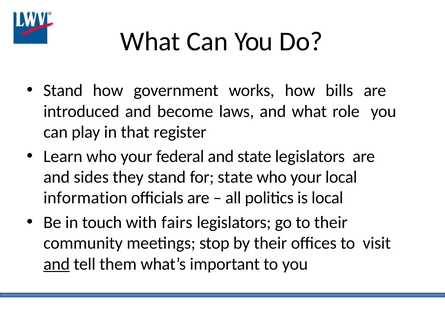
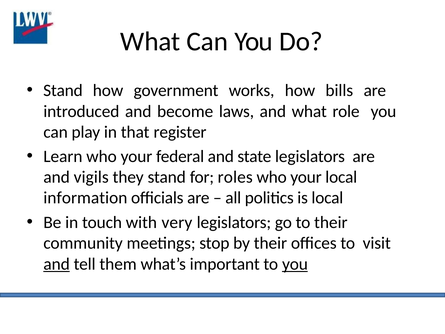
sides: sides -> vigils
for state: state -> roles
fairs: fairs -> very
you at (295, 264) underline: none -> present
